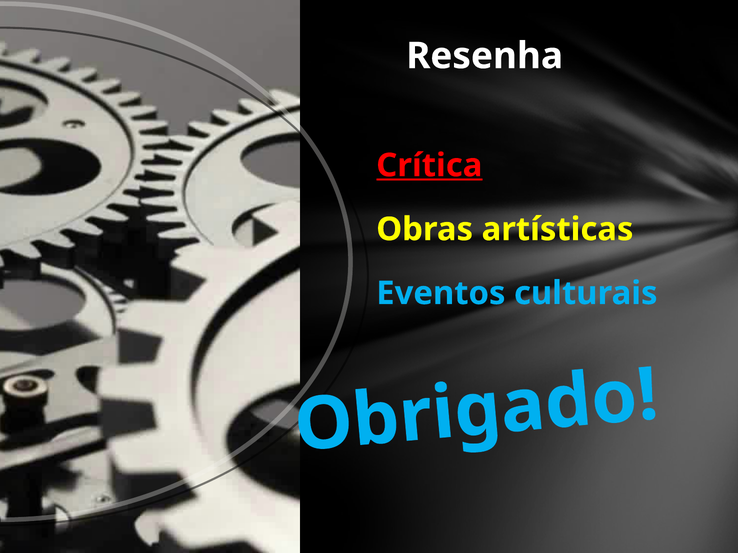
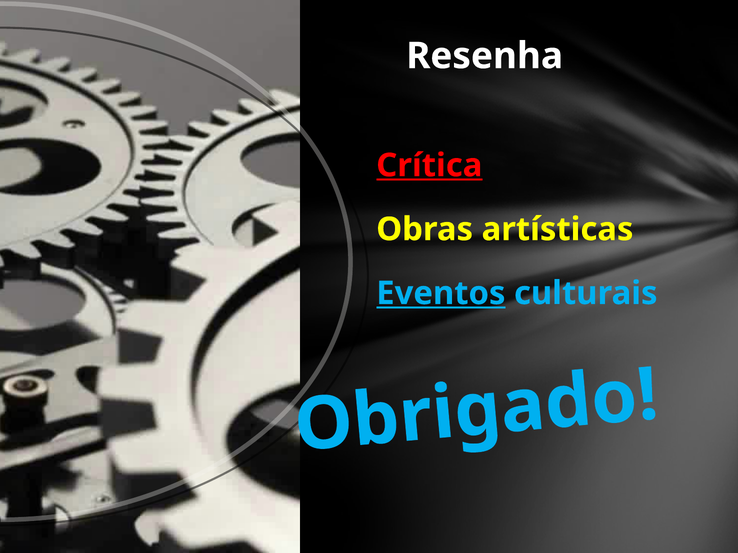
Eventos underline: none -> present
